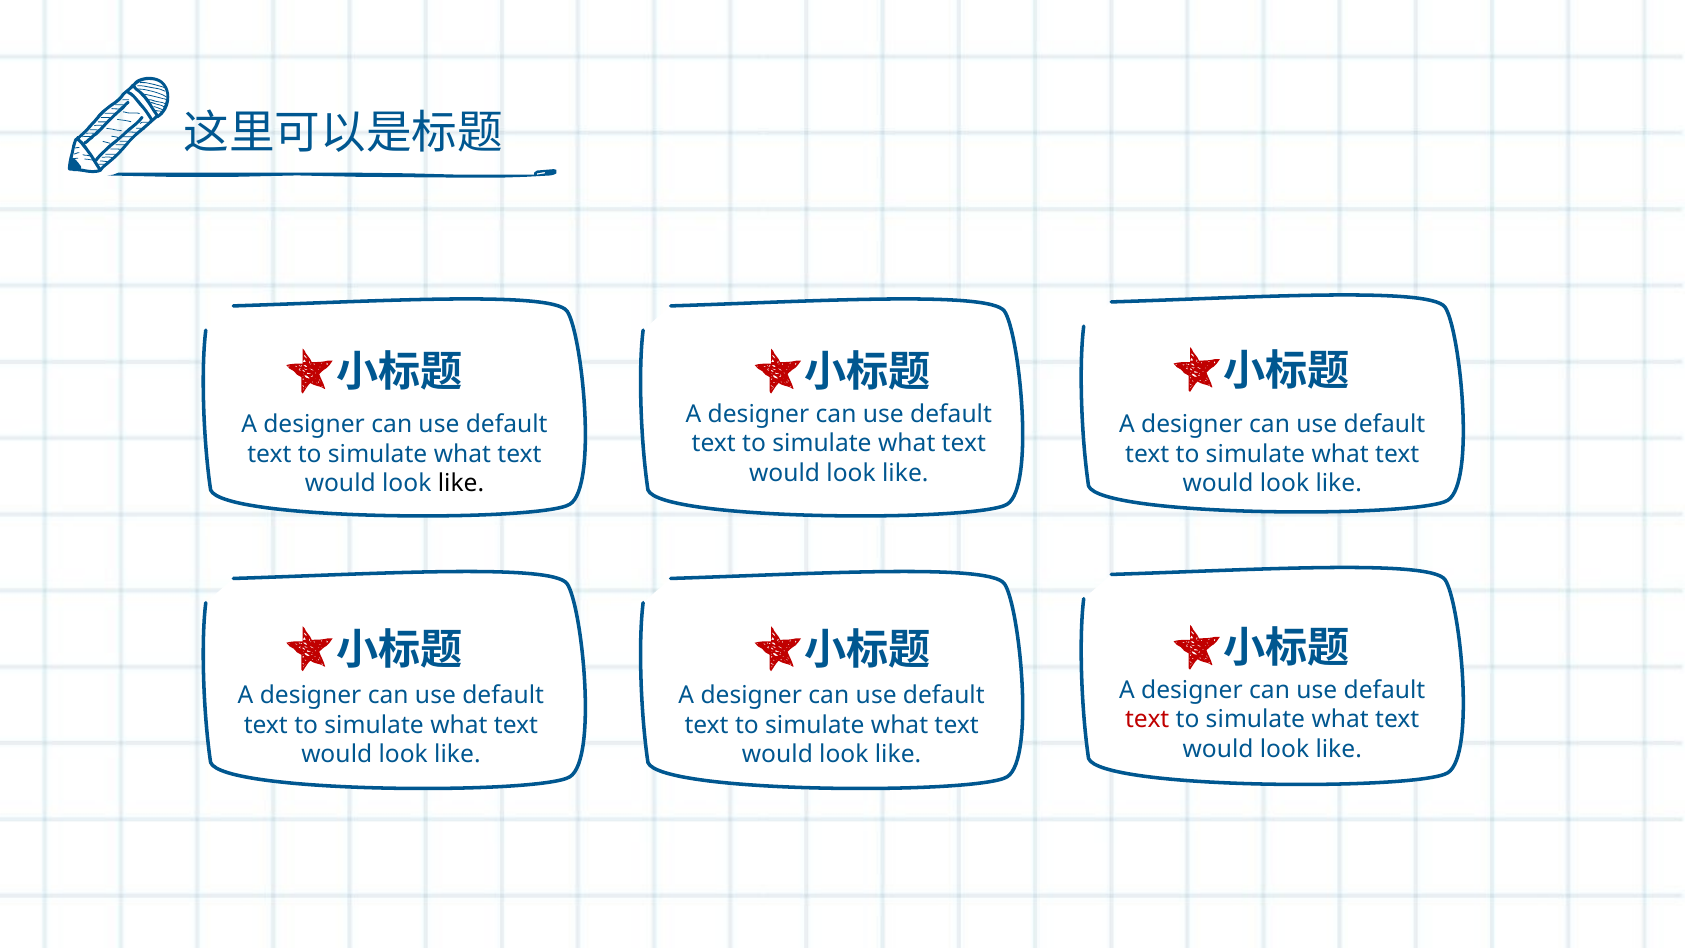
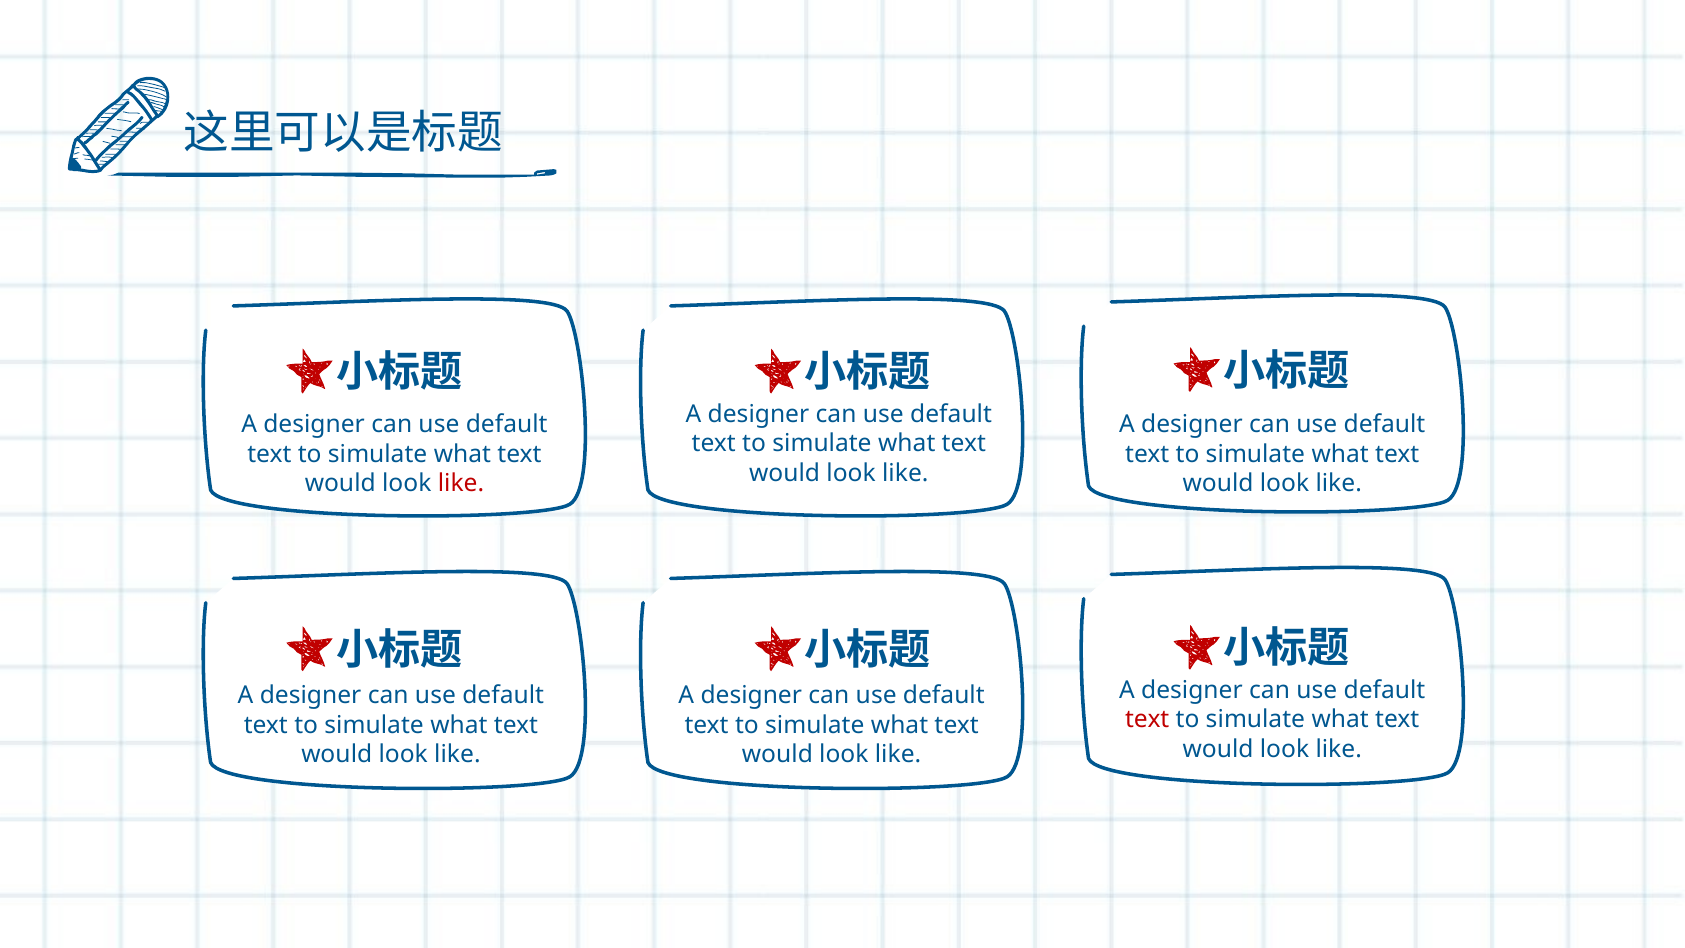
like at (461, 484) colour: black -> red
